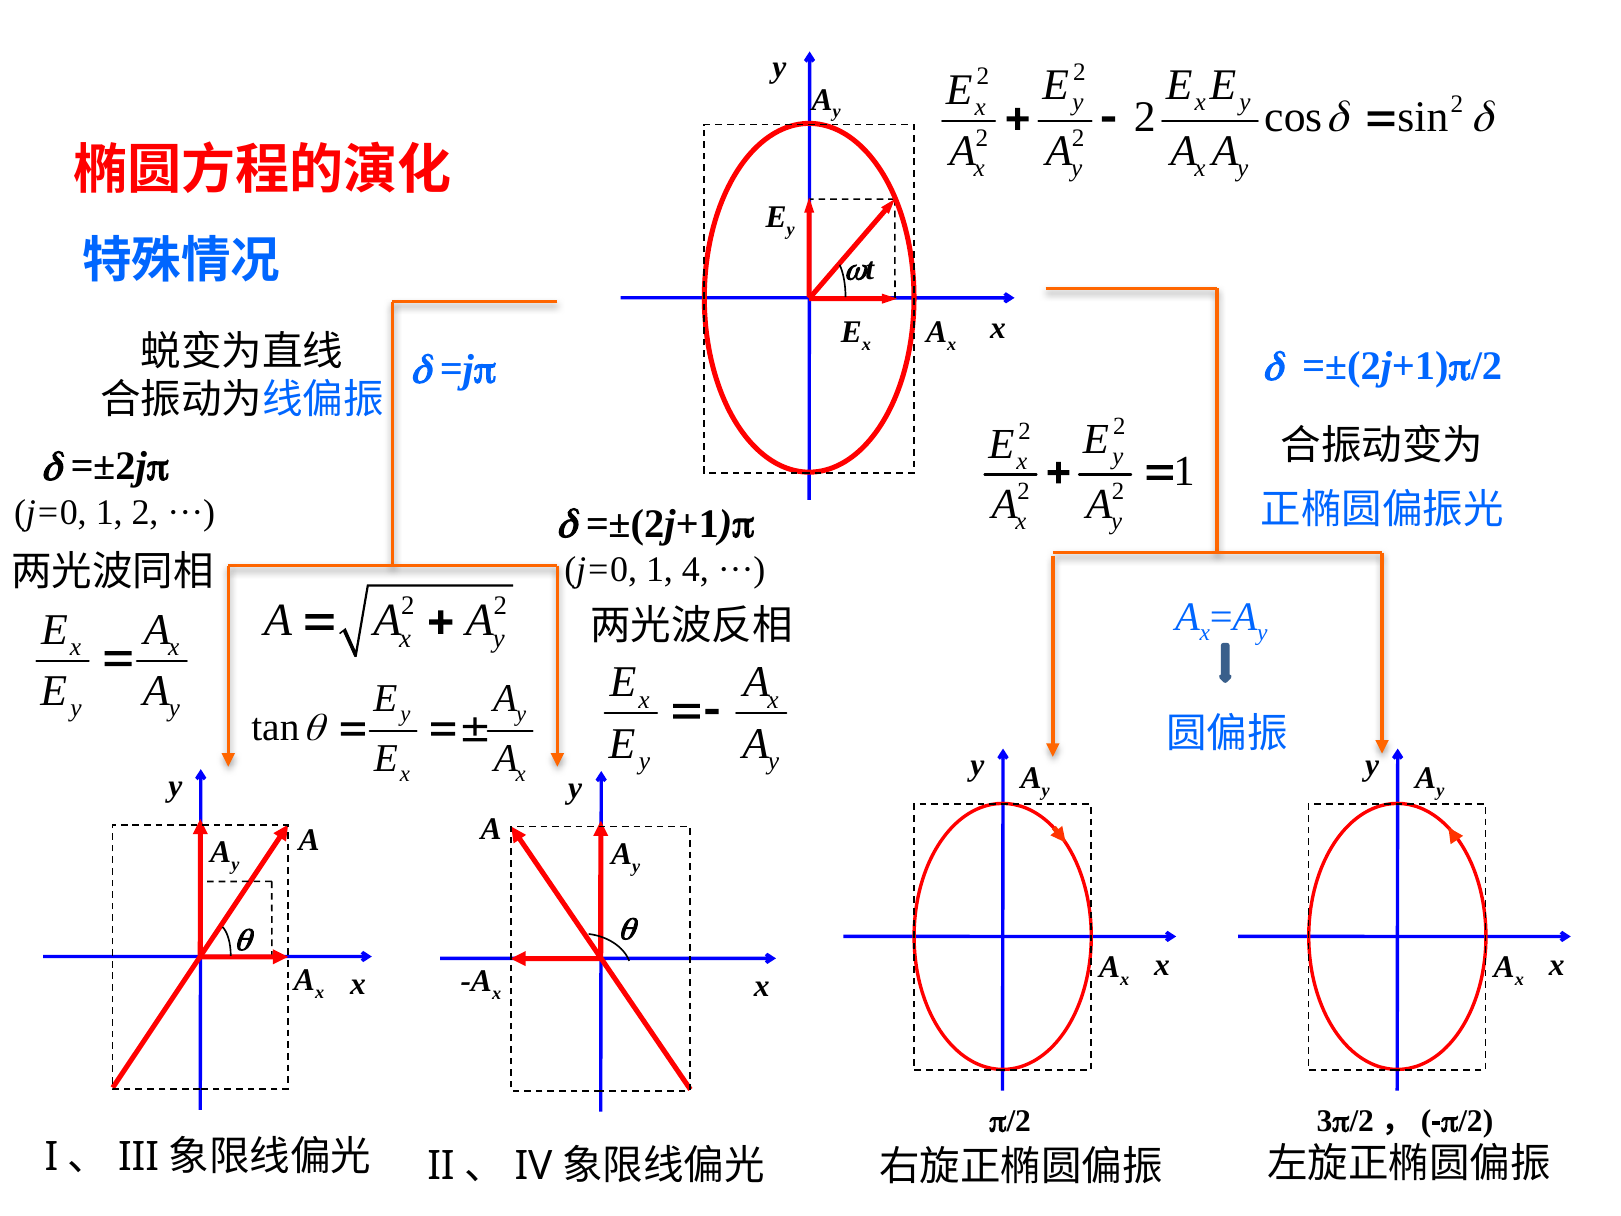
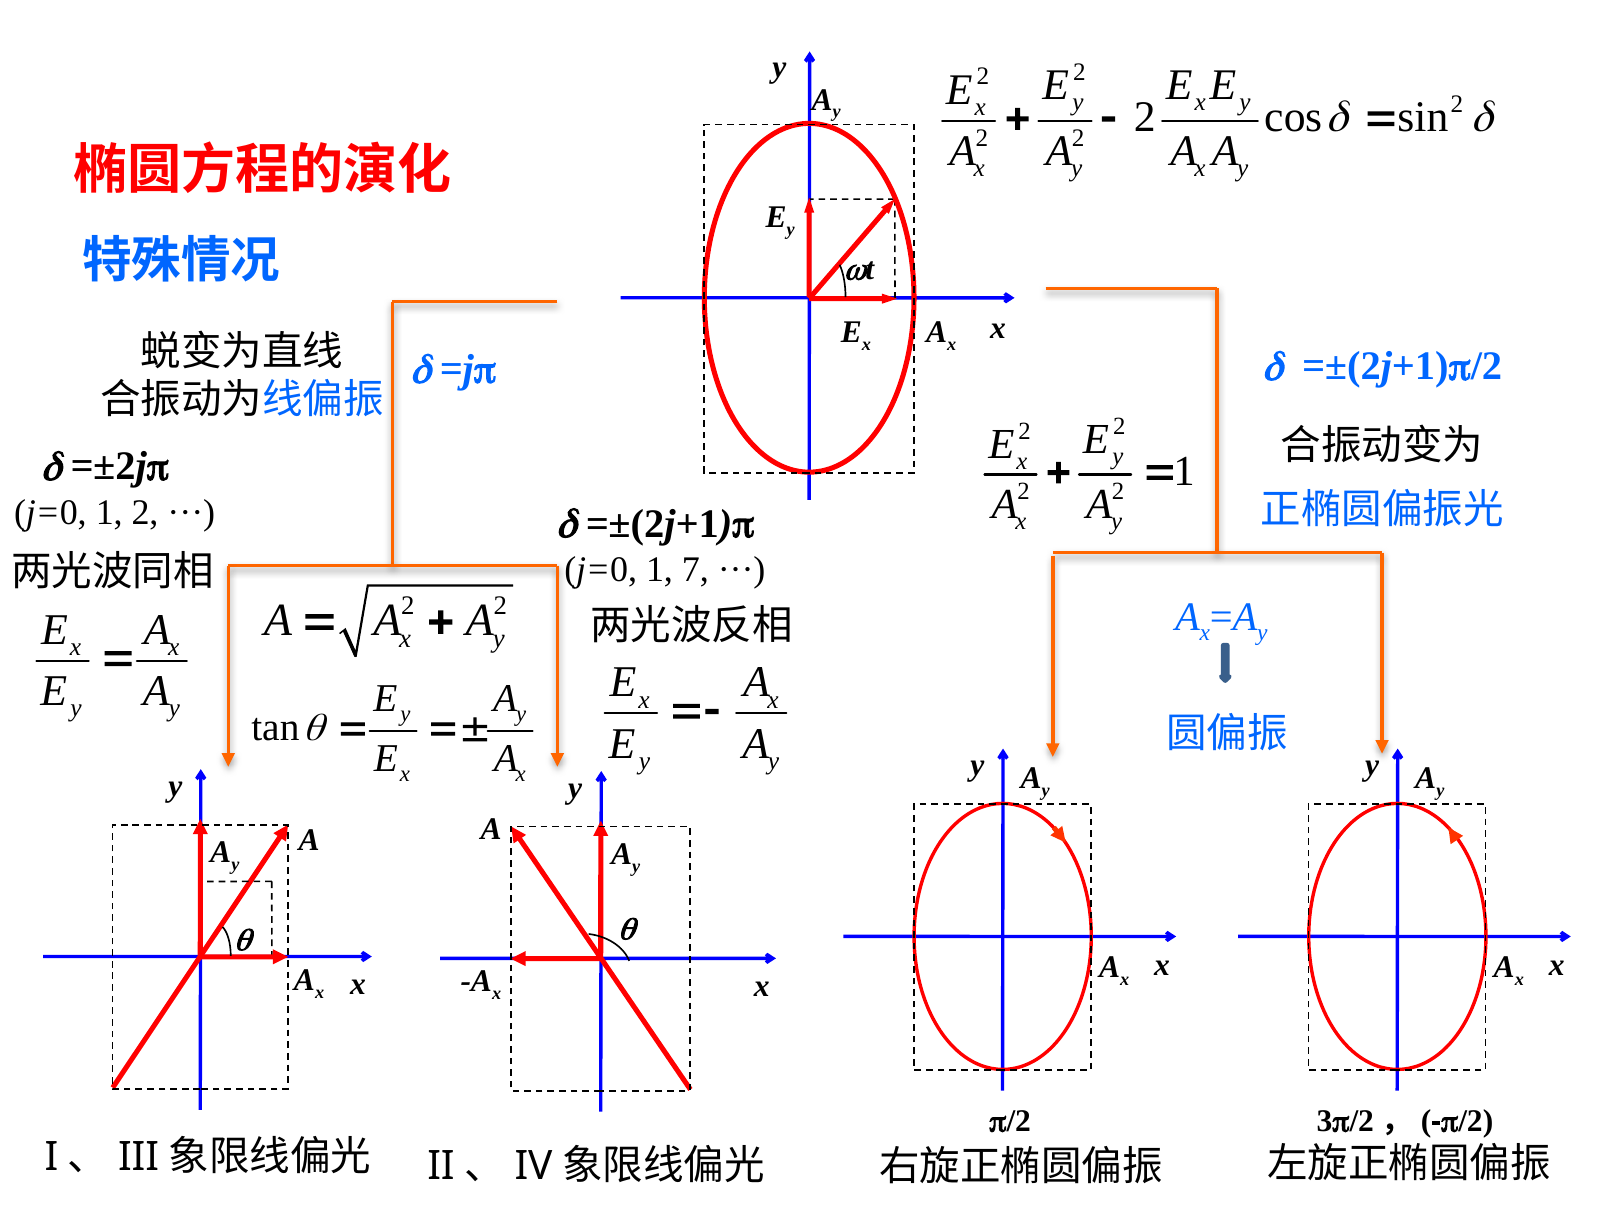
4: 4 -> 7
